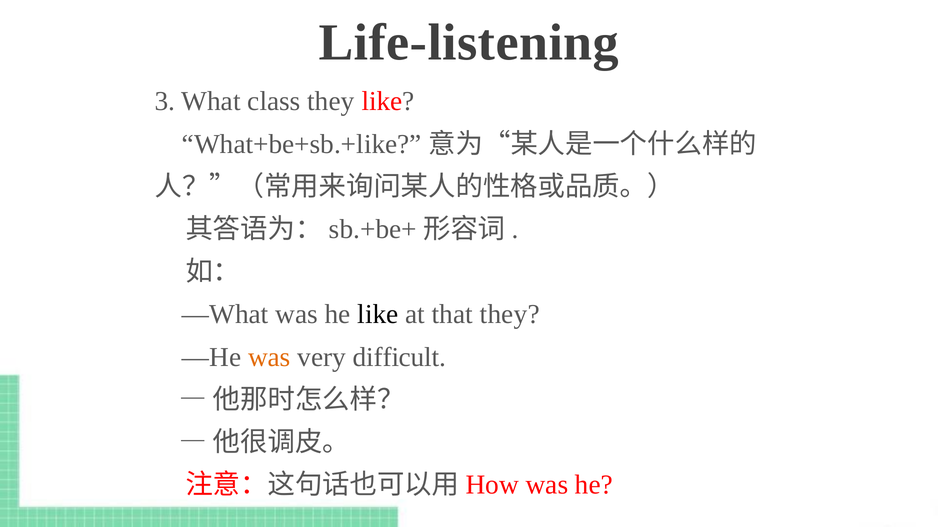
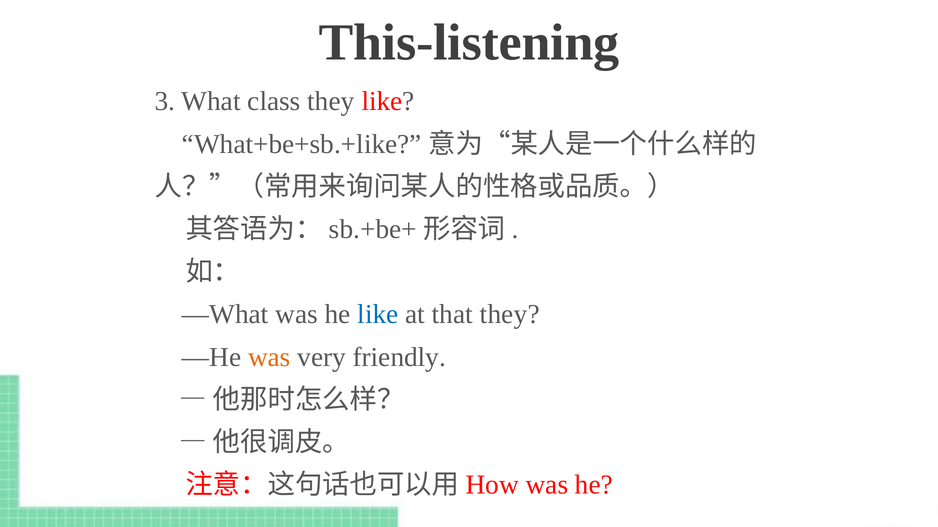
Life-listening: Life-listening -> This-listening
like at (378, 315) colour: black -> blue
difficult: difficult -> friendly
